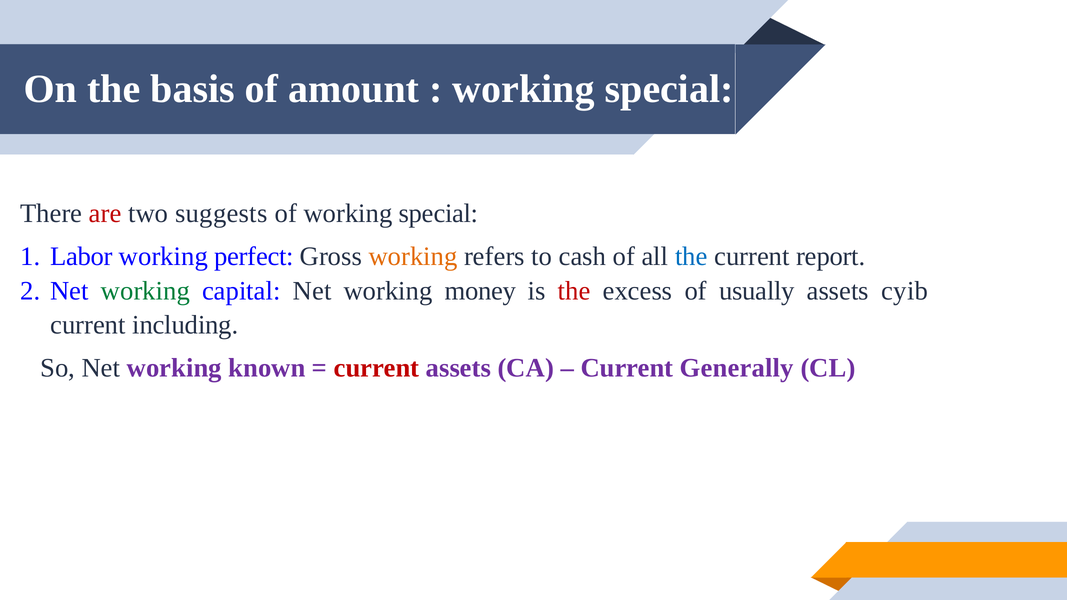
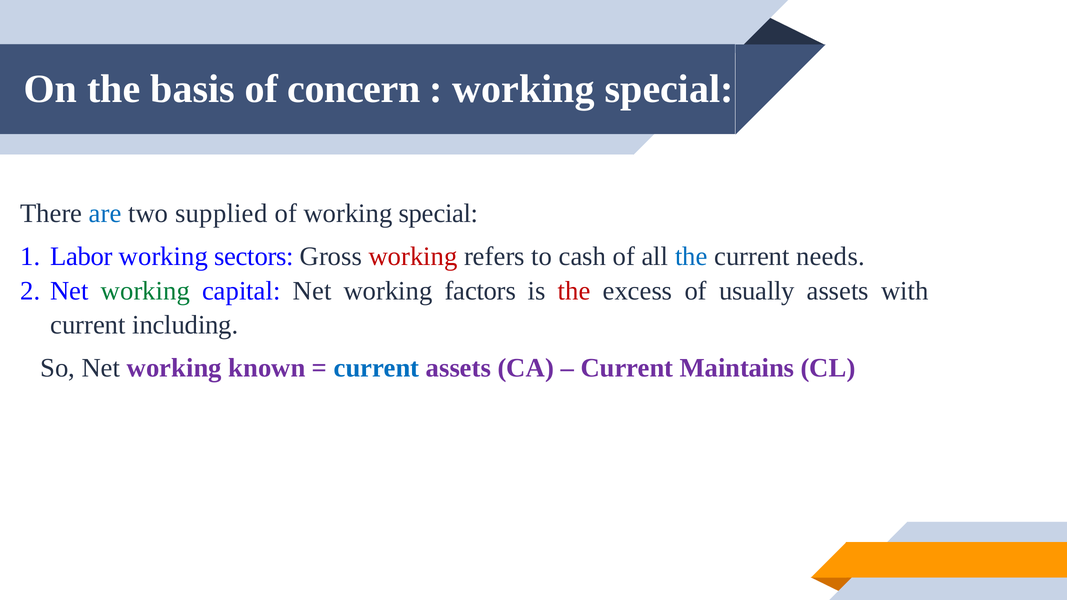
amount: amount -> concern
are colour: red -> blue
suggests: suggests -> supplied
perfect: perfect -> sectors
working at (413, 257) colour: orange -> red
report: report -> needs
money: money -> factors
cyib: cyib -> with
current at (377, 368) colour: red -> blue
Generally: Generally -> Maintains
